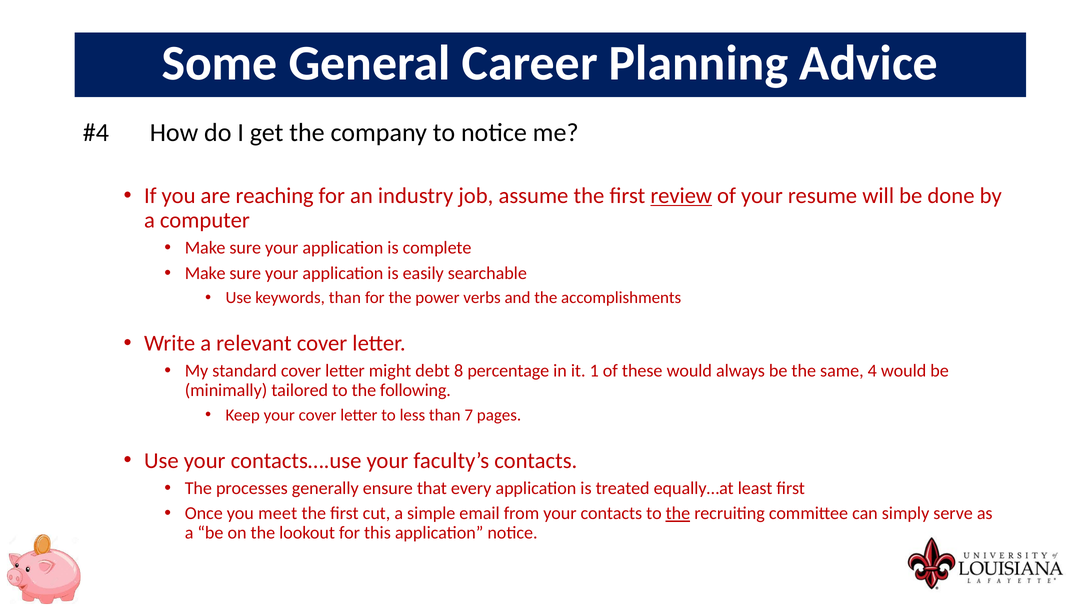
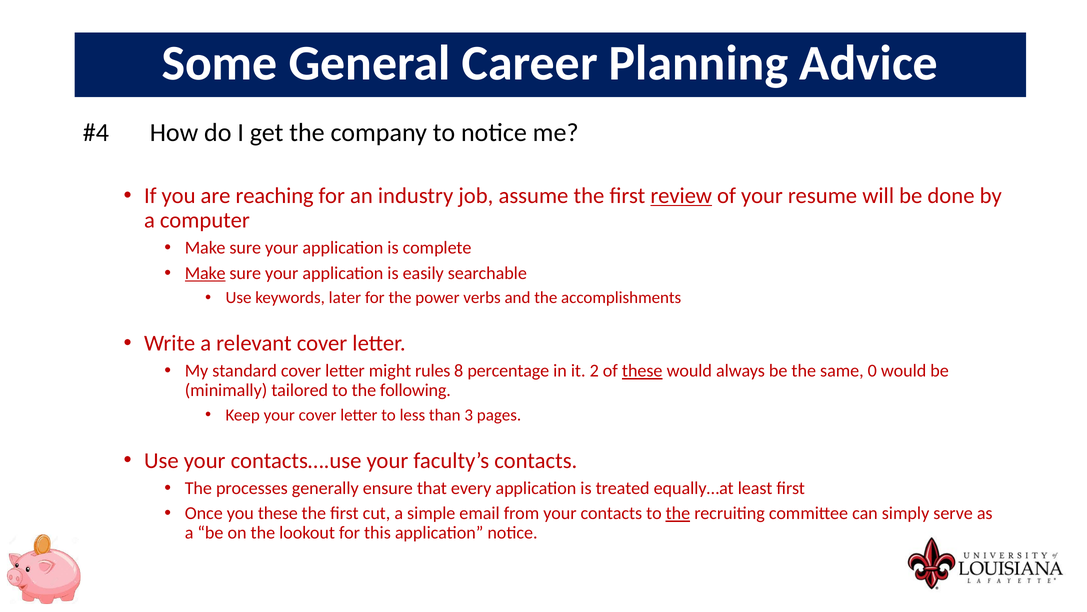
Make at (205, 273) underline: none -> present
keywords than: than -> later
debt: debt -> rules
1: 1 -> 2
these at (642, 371) underline: none -> present
4: 4 -> 0
7: 7 -> 3
you meet: meet -> these
